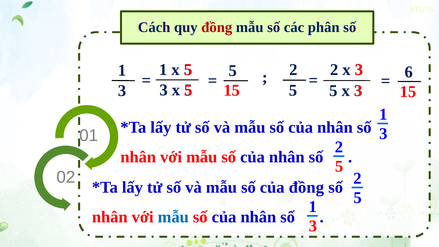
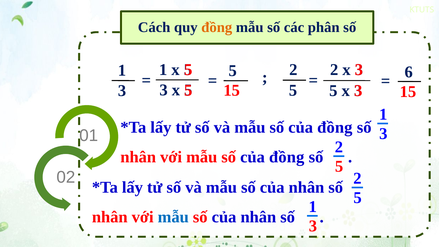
đồng at (217, 27) colour: red -> orange
nhân at (335, 127): nhân -> đồng
nhân at (287, 157): nhân -> đồng
đồng at (306, 188): đồng -> nhân
